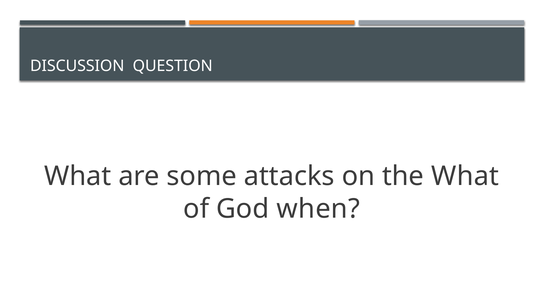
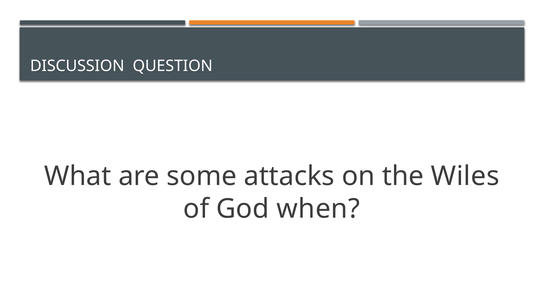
the What: What -> Wiles
